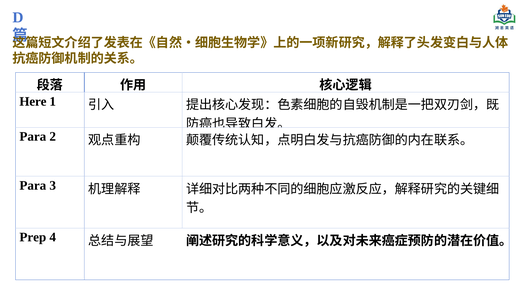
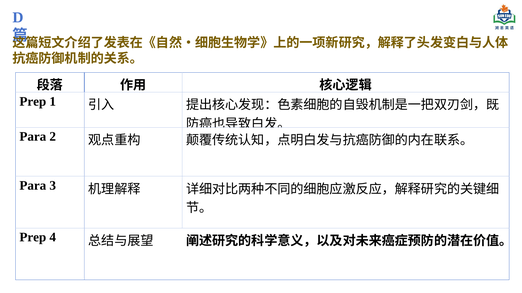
Here at (33, 102): Here -> Prep
